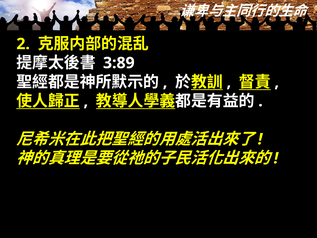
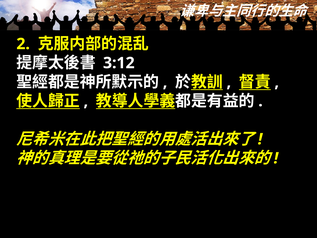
3:89: 3:89 -> 3:12
